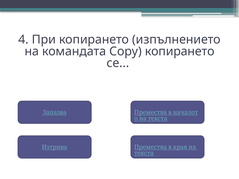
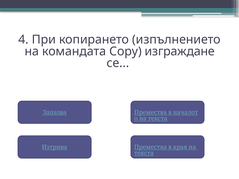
Copy копирането: копирането -> изграждане
